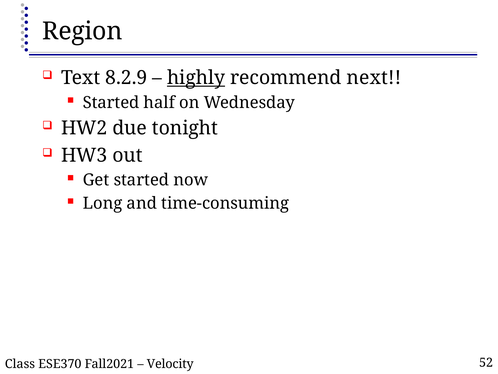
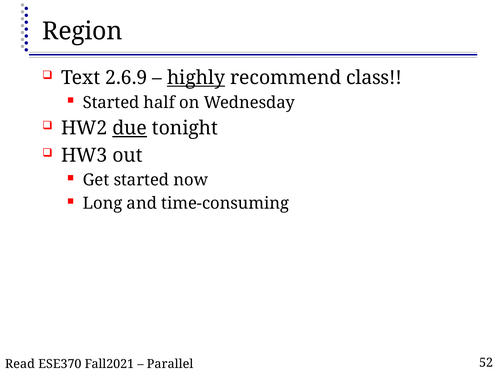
8.2.9: 8.2.9 -> 2.6.9
next: next -> class
due underline: none -> present
Class: Class -> Read
Velocity: Velocity -> Parallel
